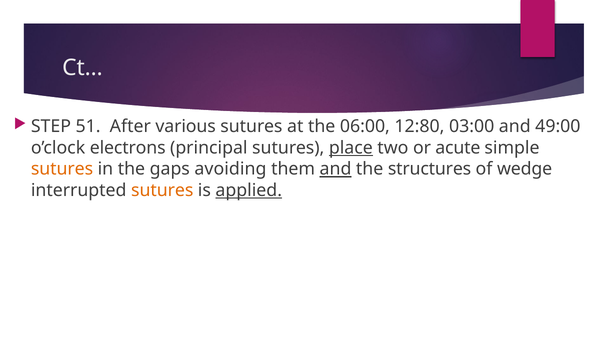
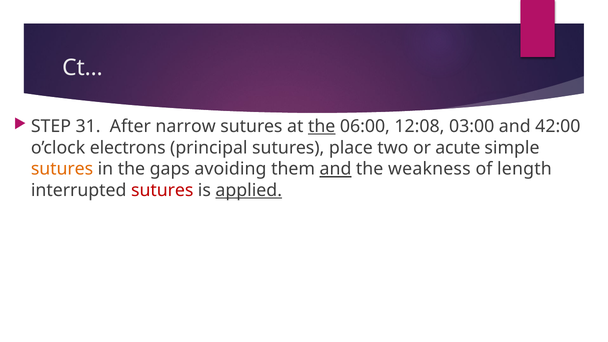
51: 51 -> 31
various: various -> narrow
the at (322, 127) underline: none -> present
12:80: 12:80 -> 12:08
49:00: 49:00 -> 42:00
place underline: present -> none
structures: structures -> weakness
wedge: wedge -> length
sutures at (162, 190) colour: orange -> red
